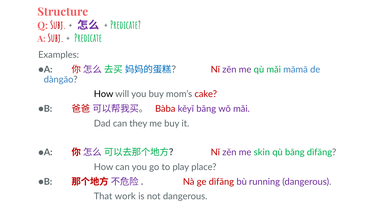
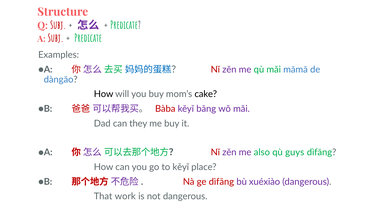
cake colour: red -> black
skin: skin -> also
qù bāng: bāng -> guys
to play: play -> kěyǐ
running: running -> xuéxiào
